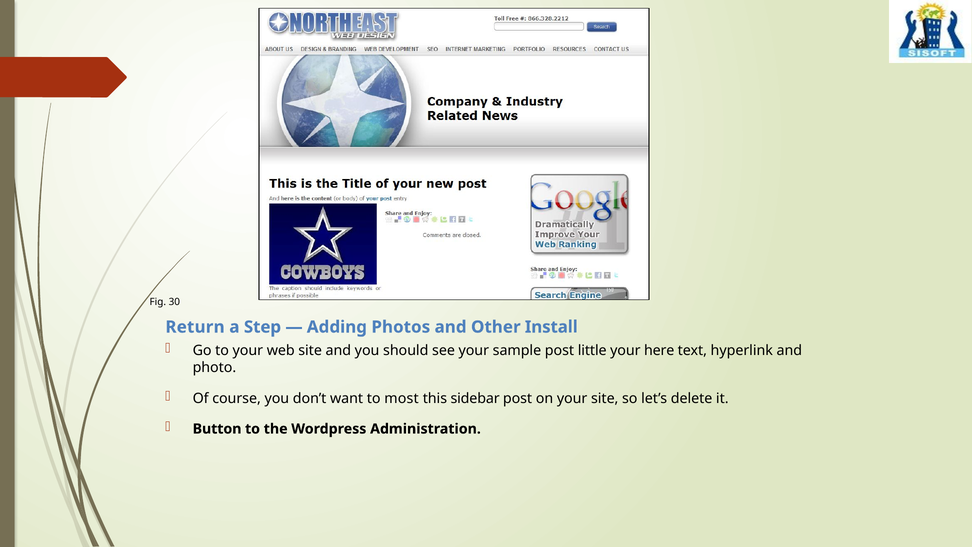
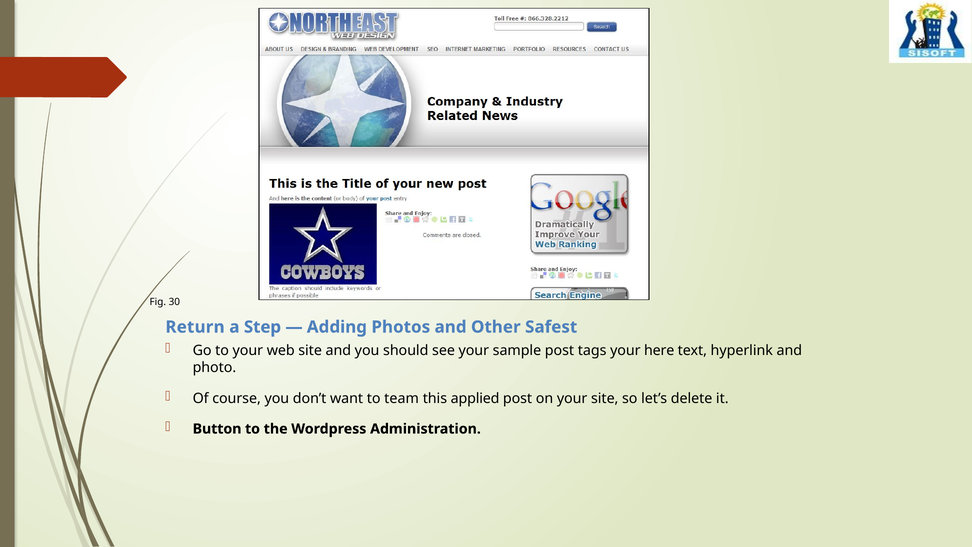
Install: Install -> Safest
little: little -> tags
most: most -> team
sidebar: sidebar -> applied
